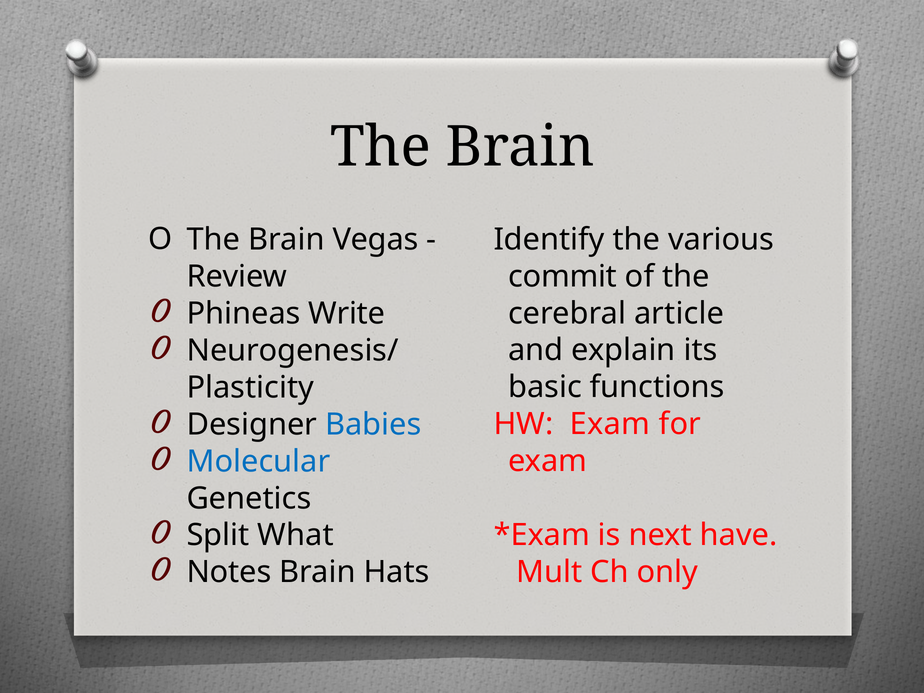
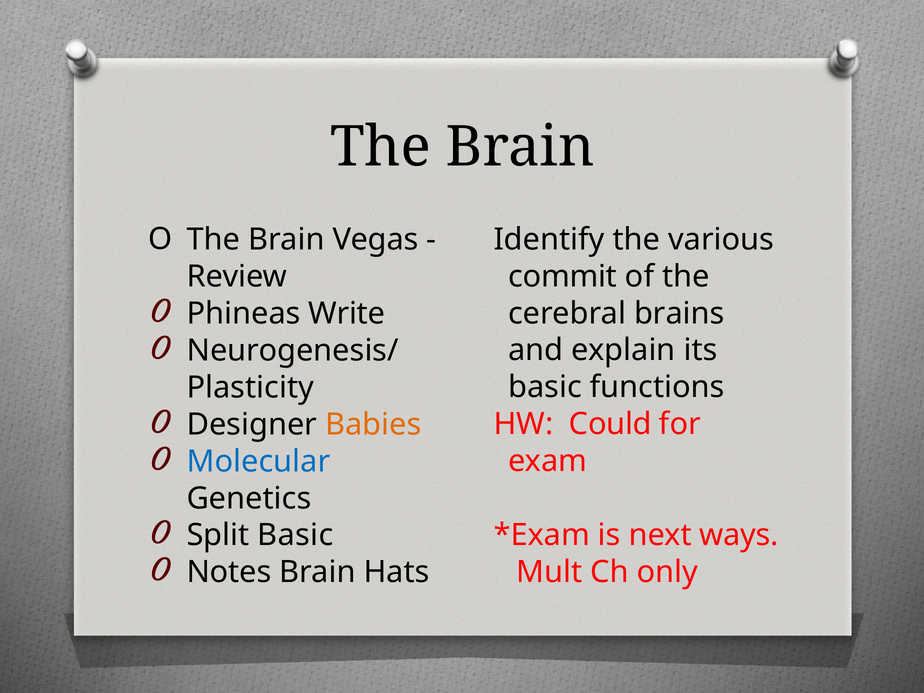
article: article -> brains
Babies colour: blue -> orange
HW Exam: Exam -> Could
Split What: What -> Basic
have: have -> ways
